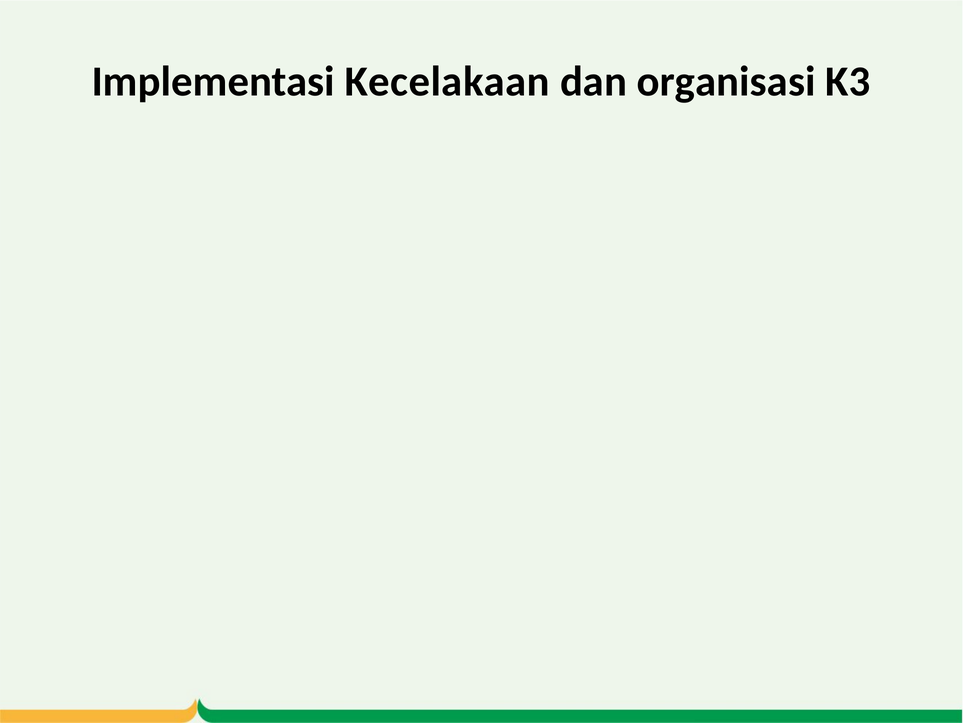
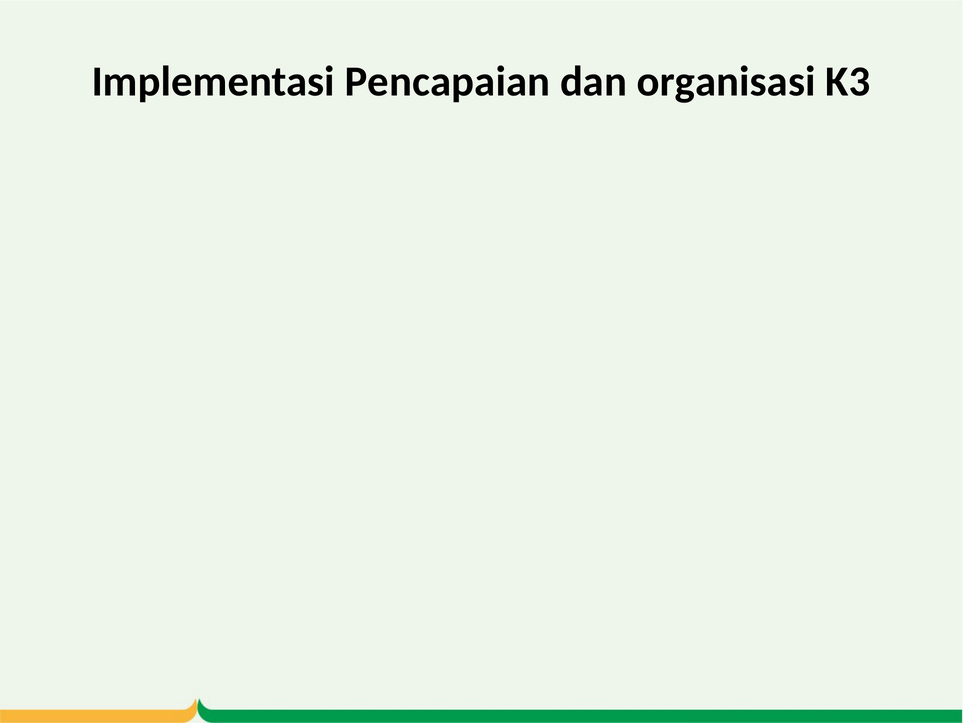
Kecelakaan: Kecelakaan -> Pencapaian
